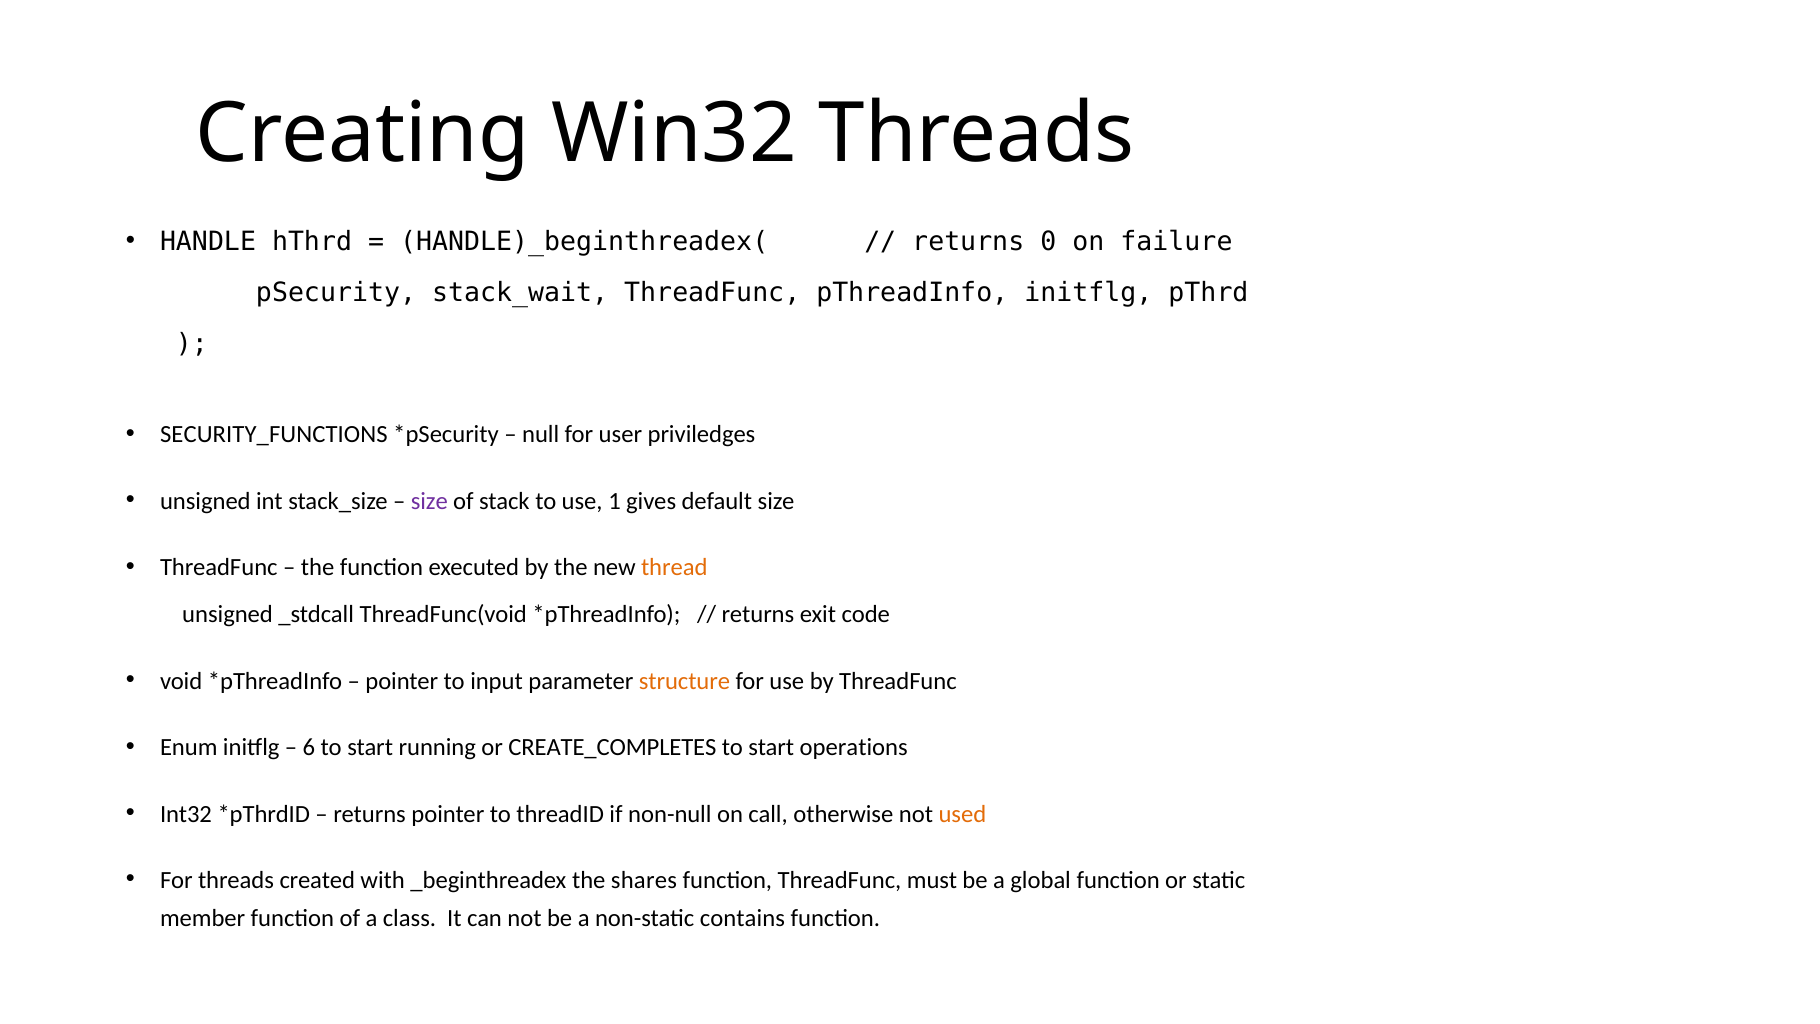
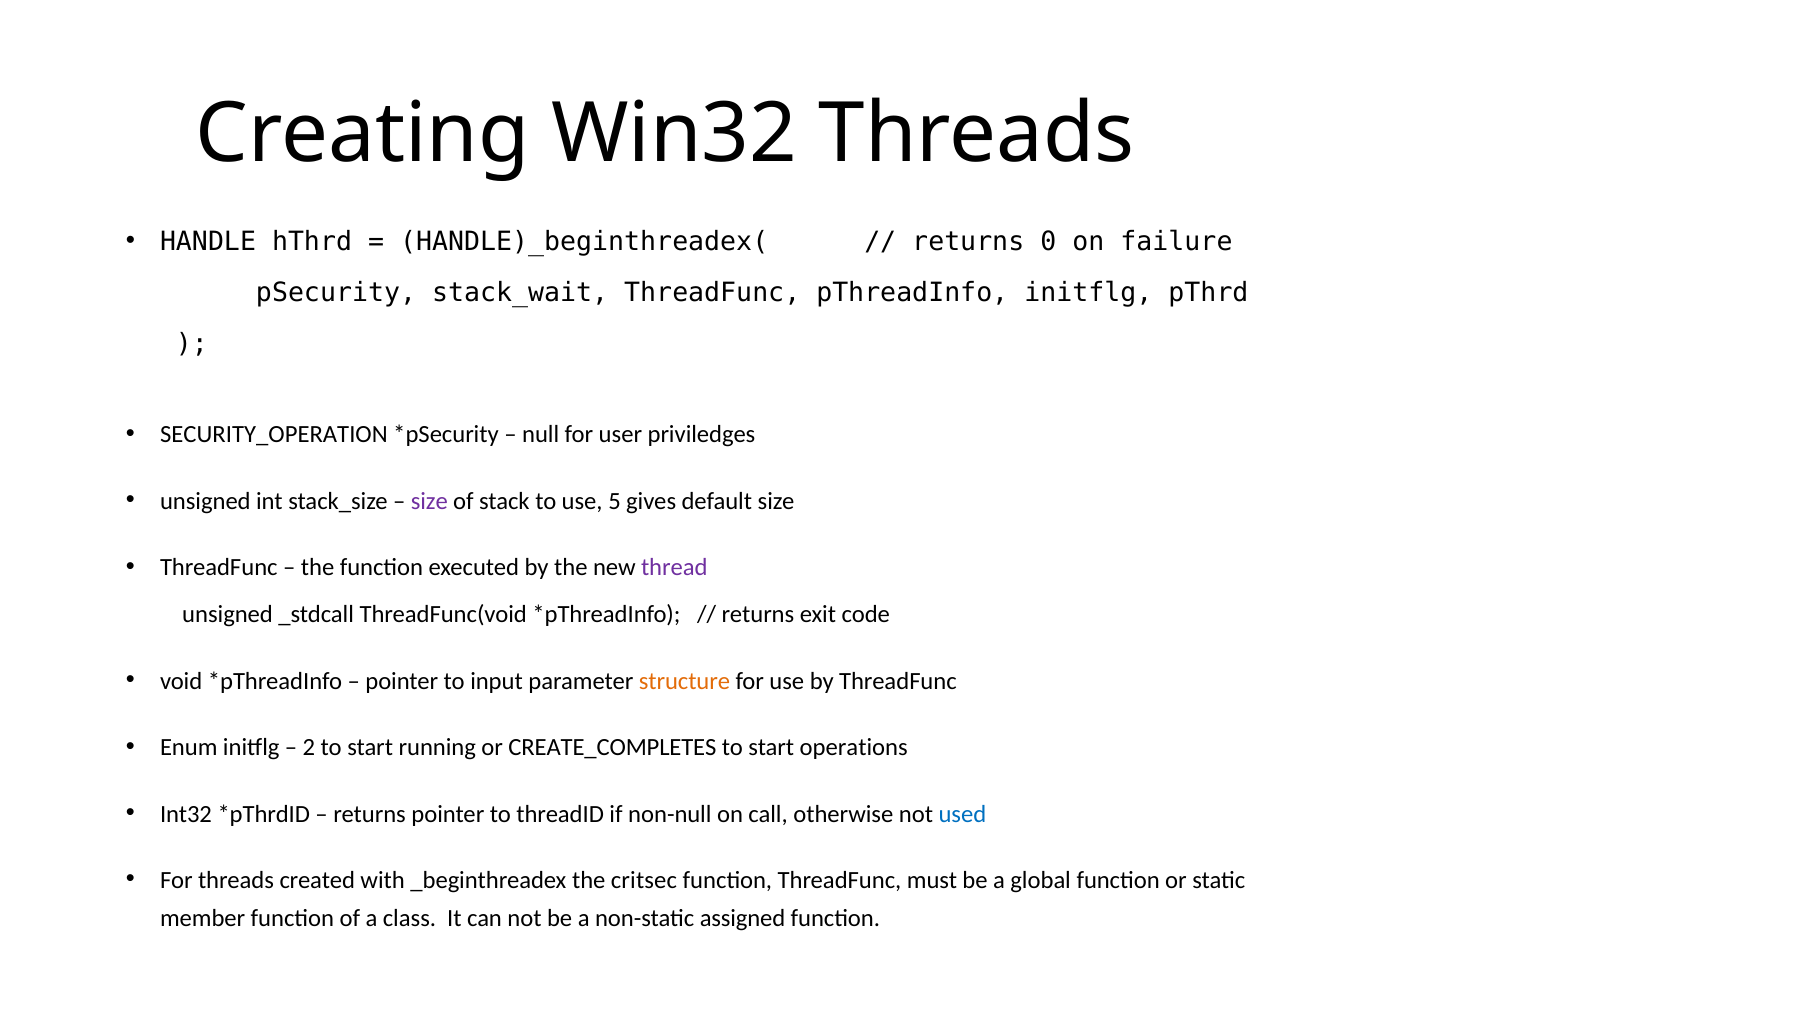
SECURITY_FUNCTIONS: SECURITY_FUNCTIONS -> SECURITY_OPERATION
1: 1 -> 5
thread colour: orange -> purple
6: 6 -> 2
used colour: orange -> blue
shares: shares -> critsec
contains: contains -> assigned
